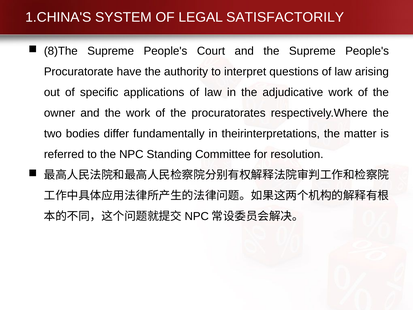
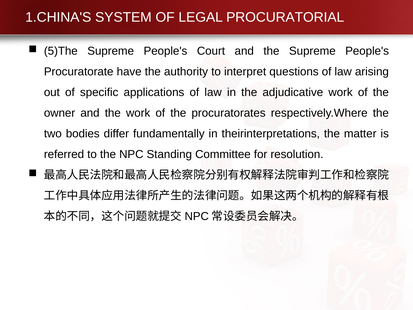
SATISFACTORILY: SATISFACTORILY -> PROCURATORIAL
8)The: 8)The -> 5)The
